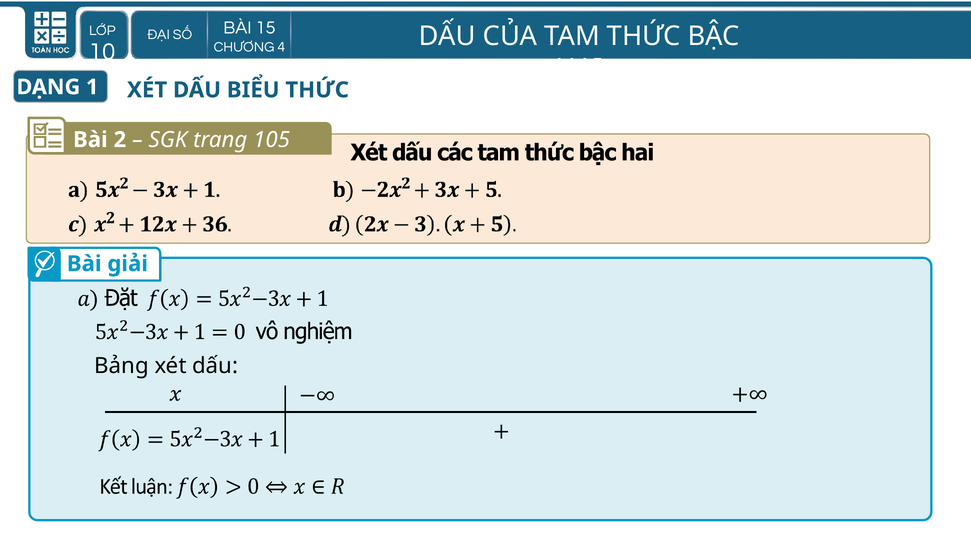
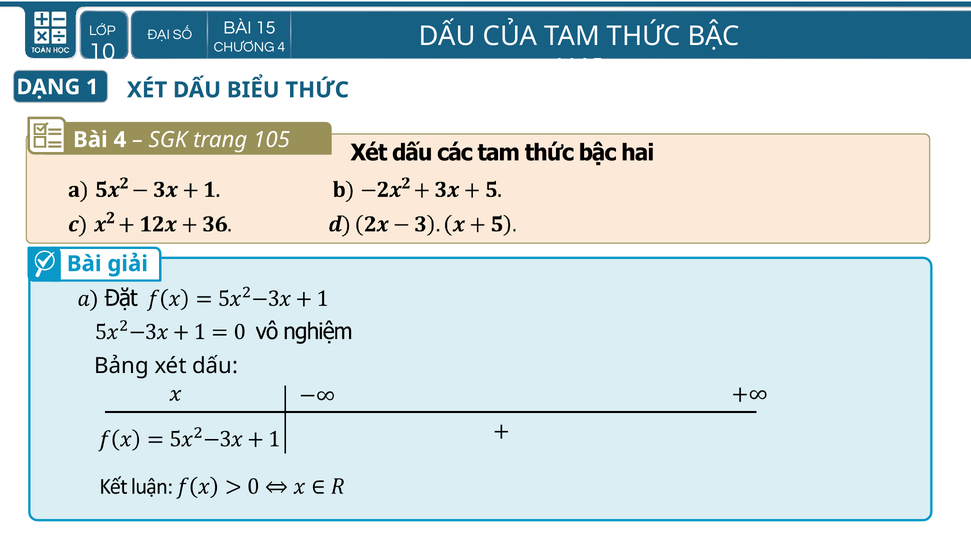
Bài 2: 2 -> 4
